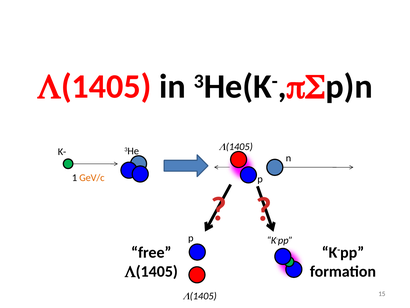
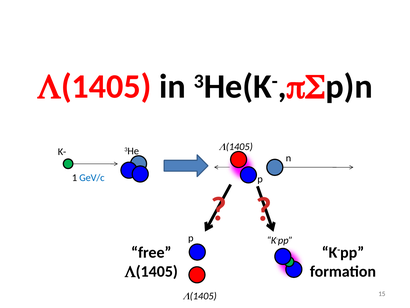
GeV/c colour: orange -> blue
